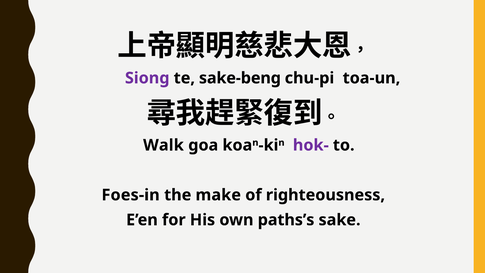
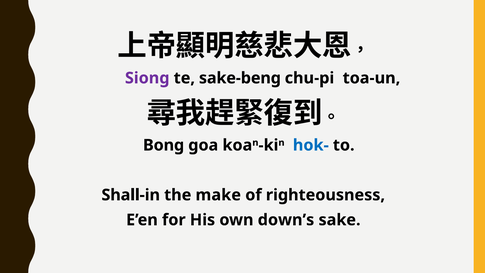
Walk: Walk -> Bong
hok- colour: purple -> blue
Foes-in: Foes-in -> Shall-in
paths’s: paths’s -> down’s
